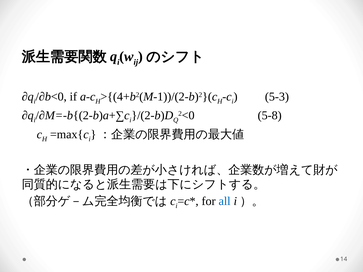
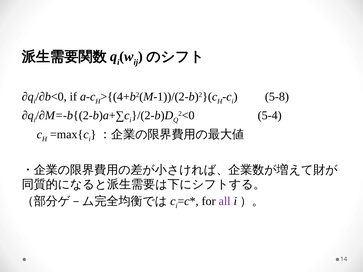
5-3: 5-3 -> 5-8
5-8: 5-8 -> 5-4
all colour: blue -> purple
